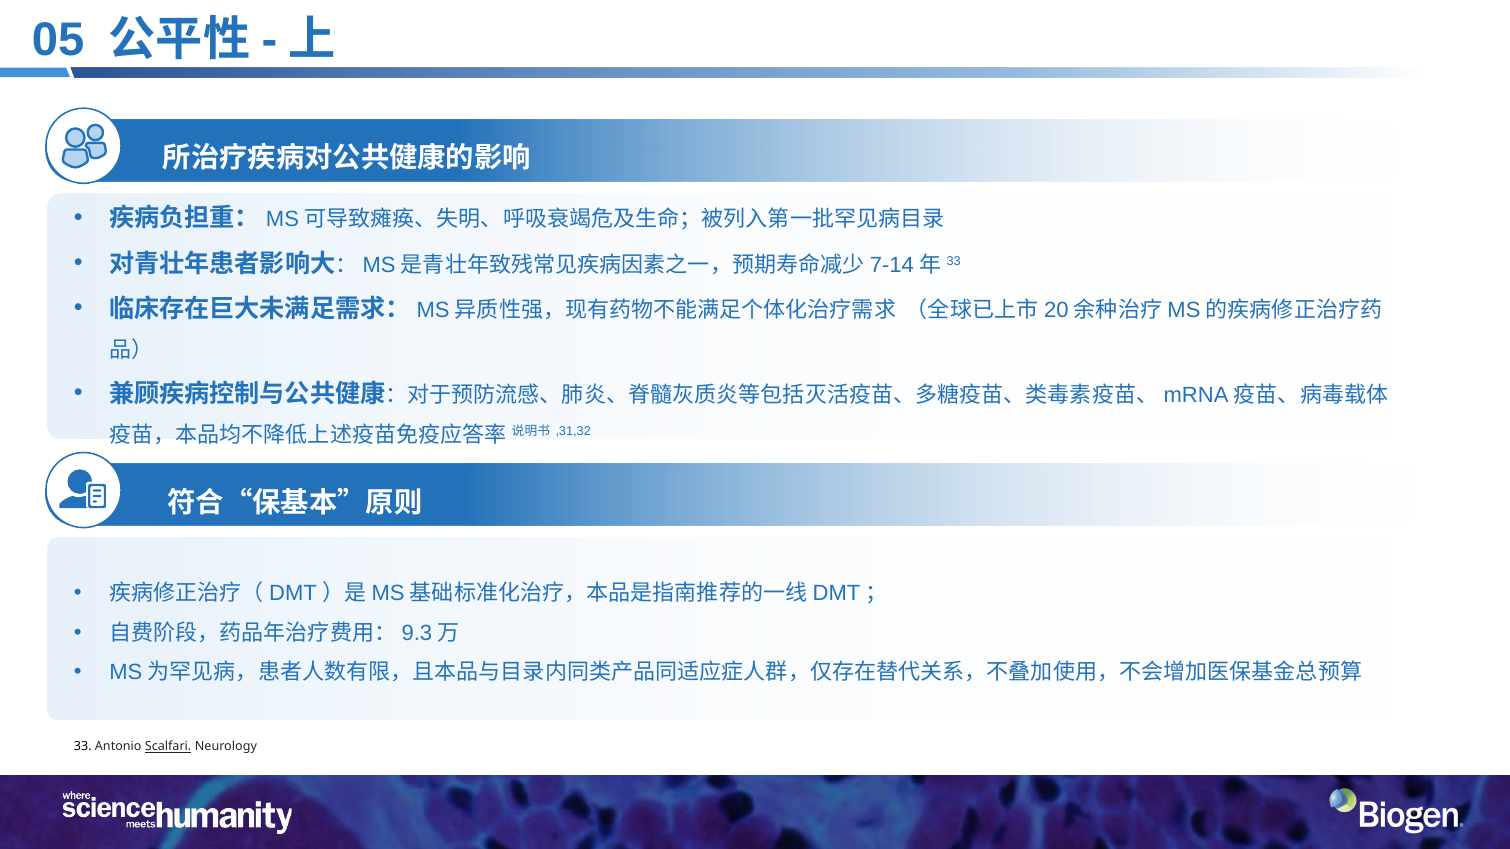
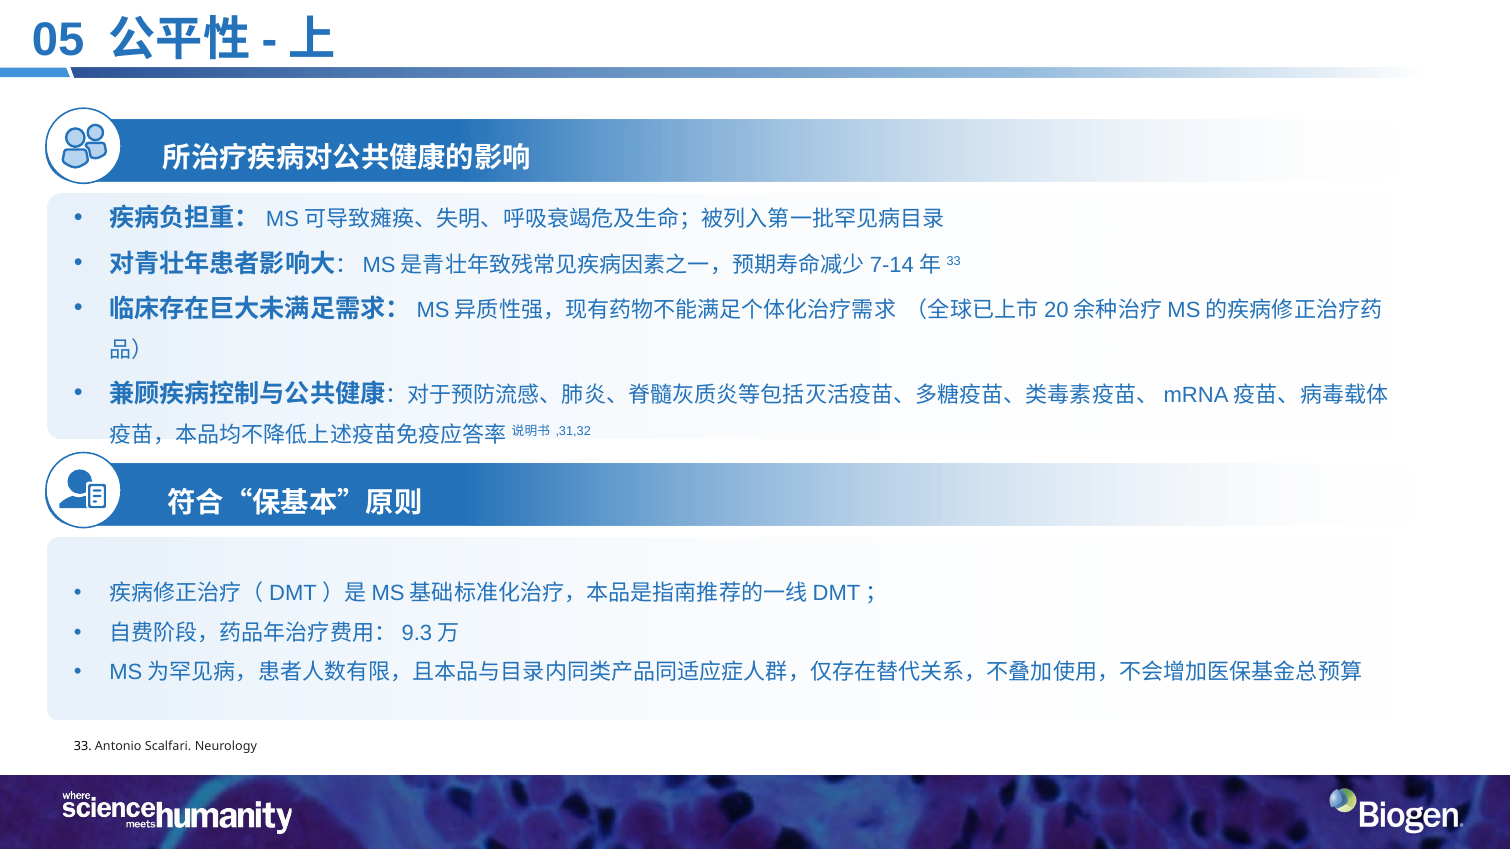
Scalfari underline: present -> none
